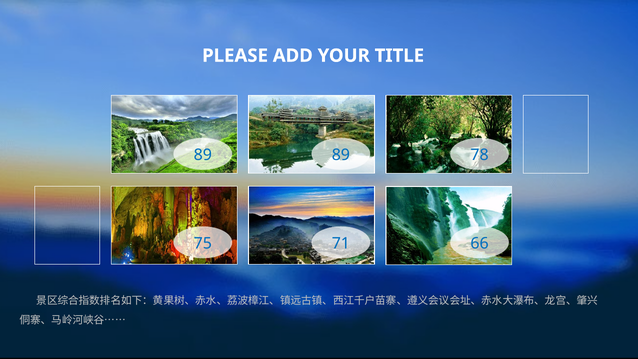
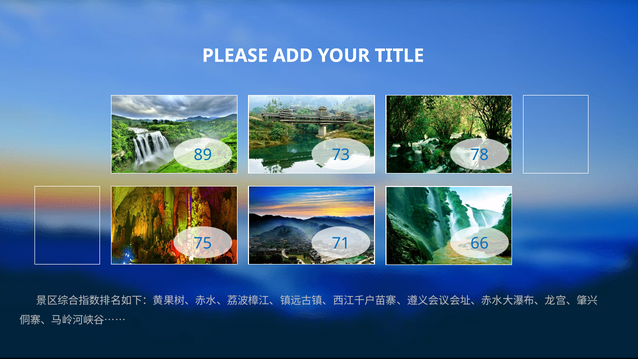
89 89: 89 -> 73
